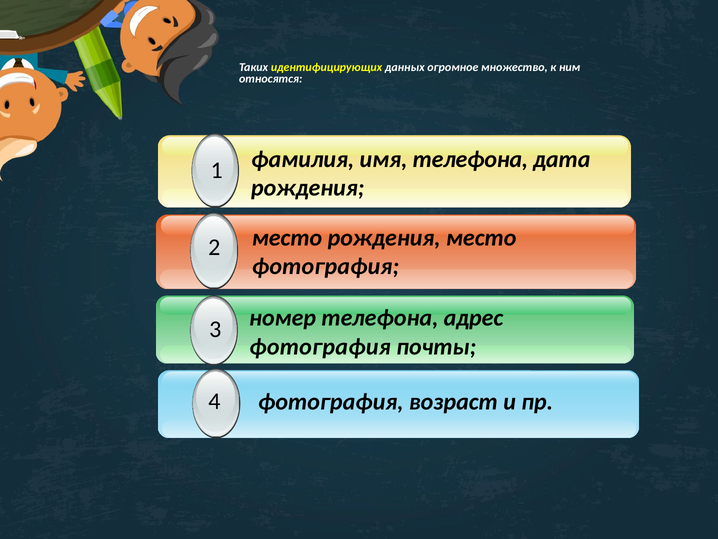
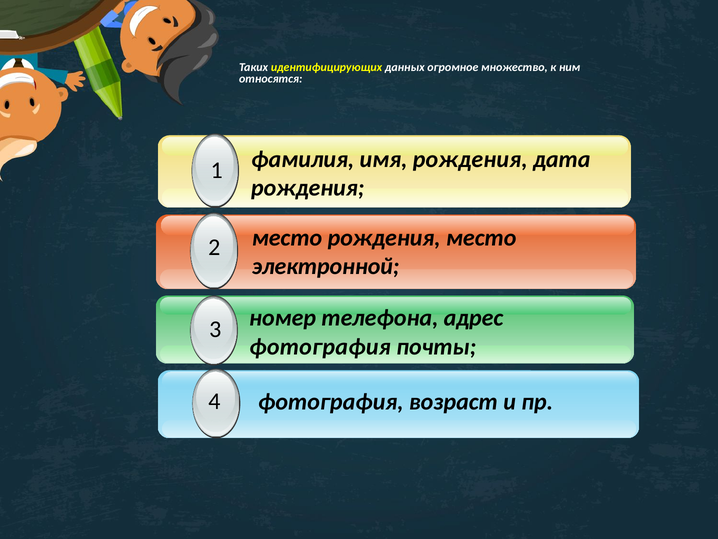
имя телефона: телефона -> рождения
фотография at (325, 266): фотография -> электронной
